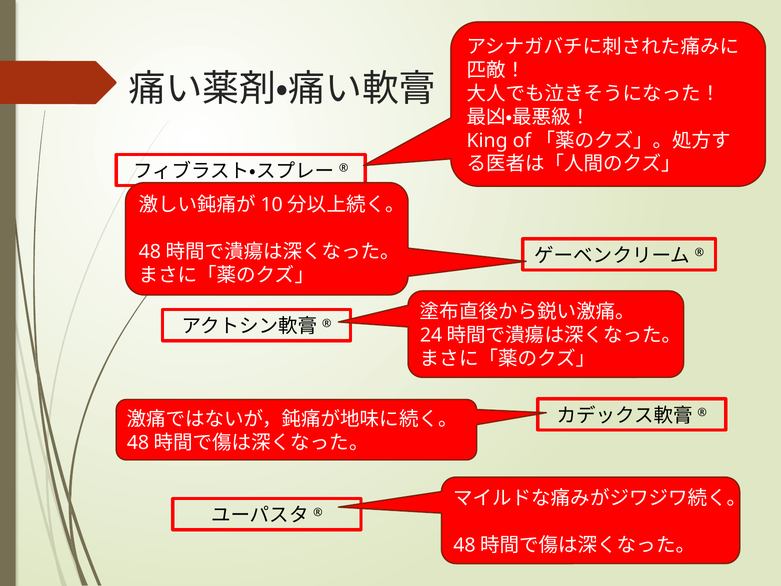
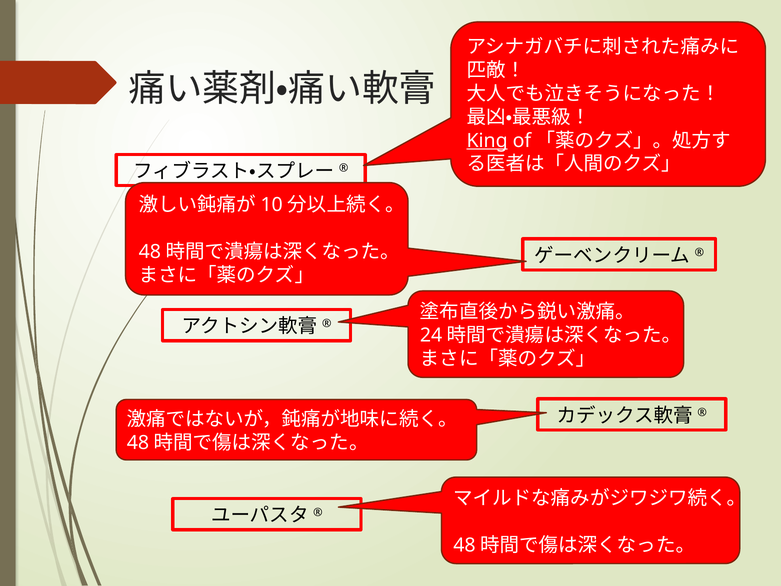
King underline: none -> present
